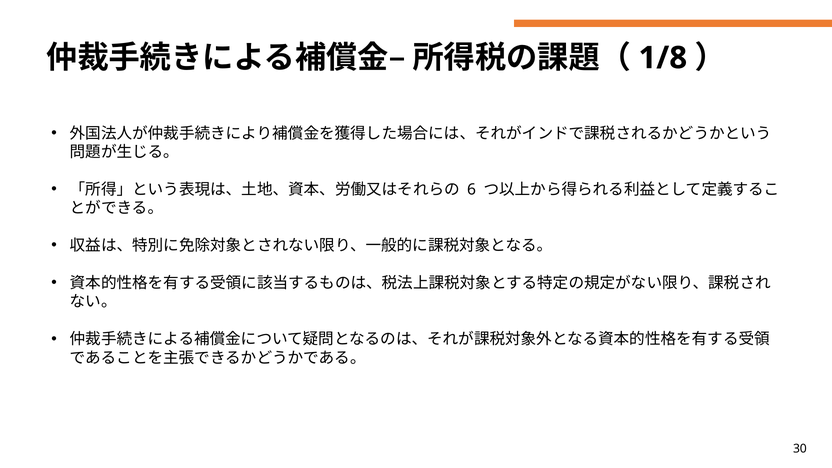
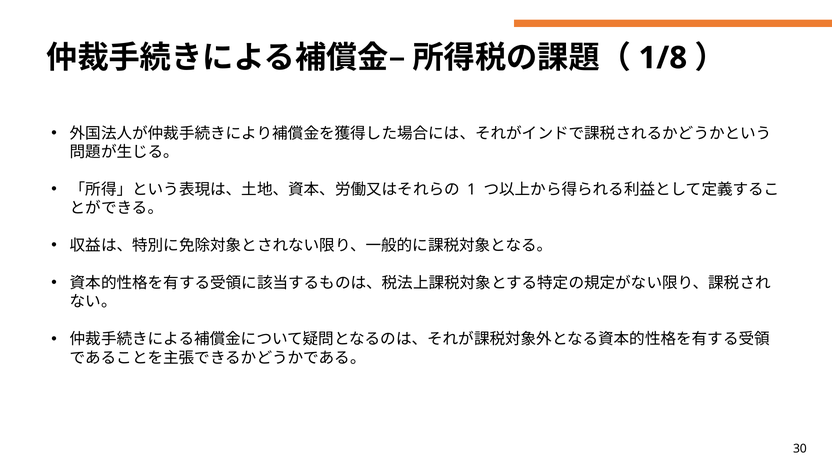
6: 6 -> 1
